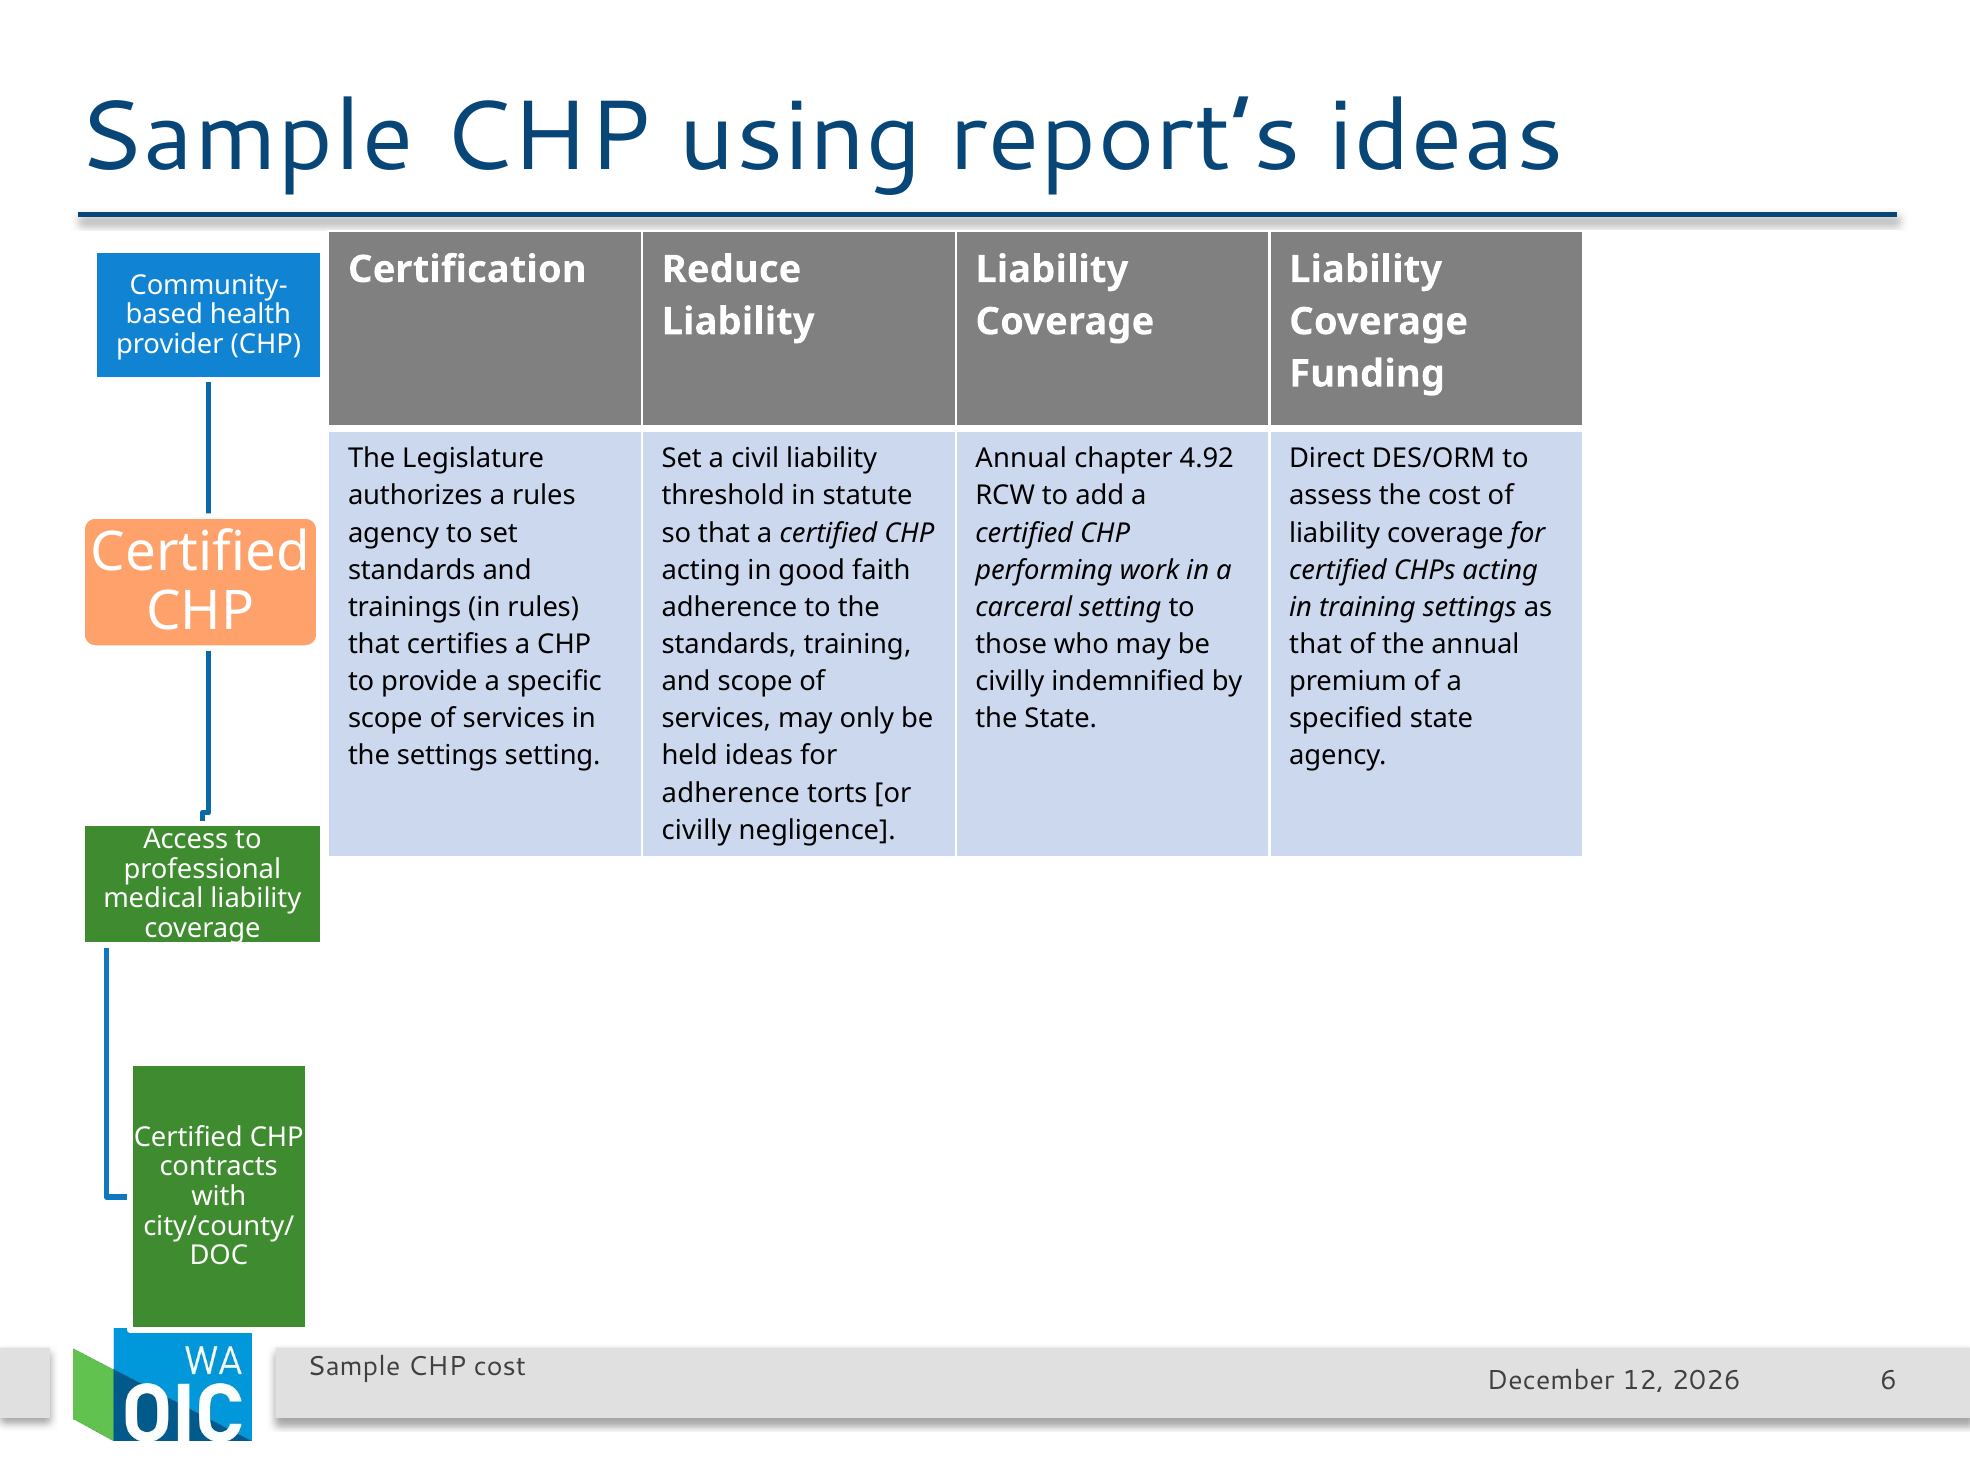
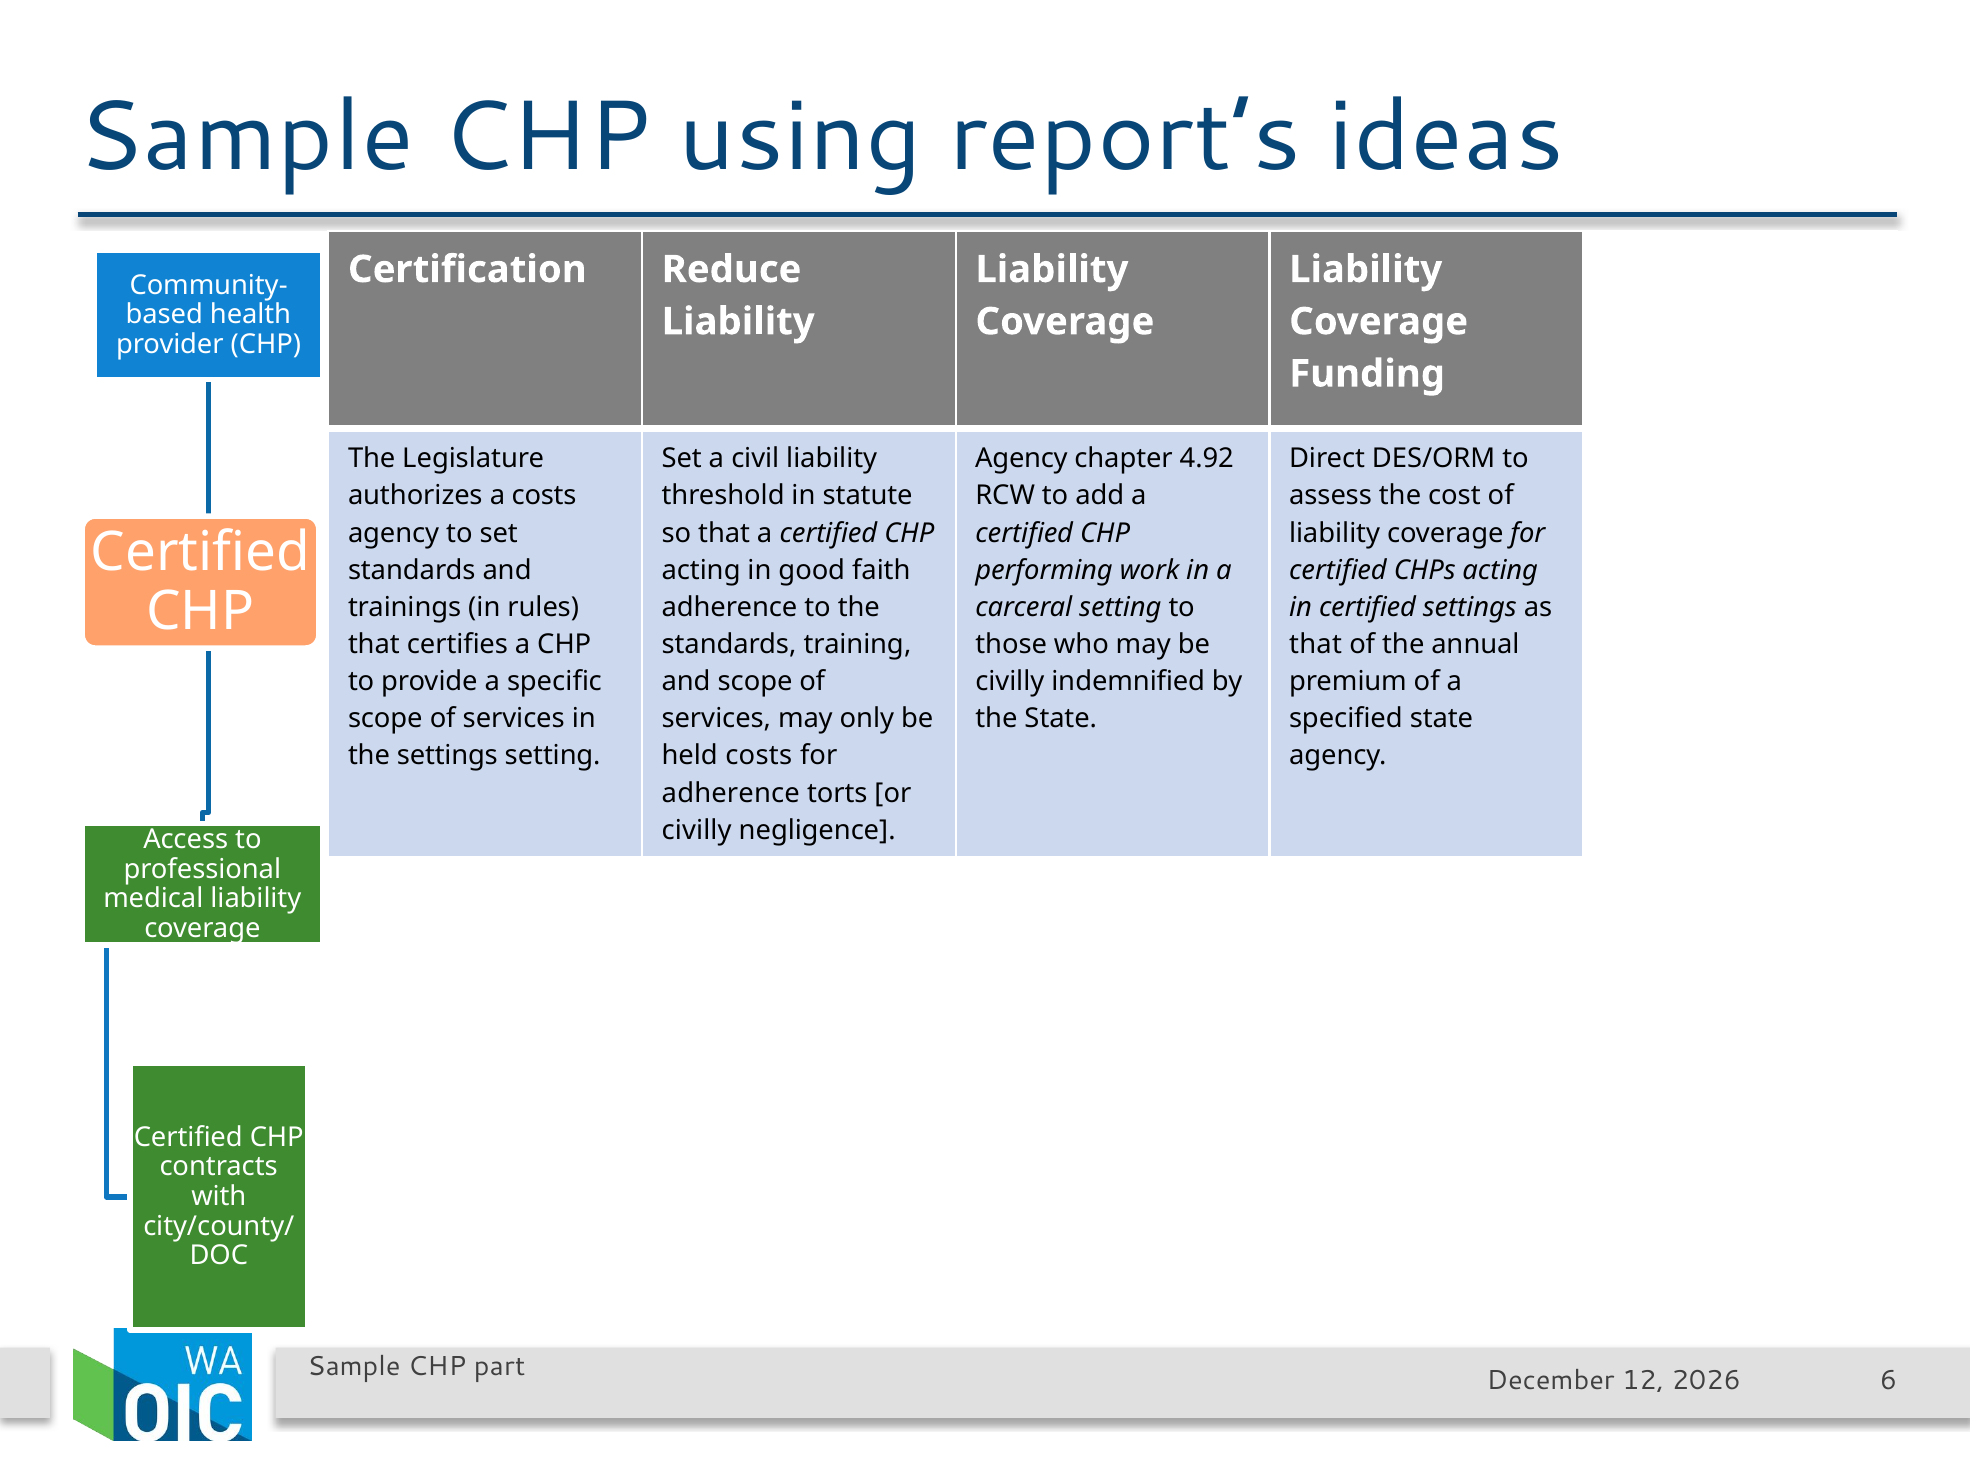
Annual at (1021, 459): Annual -> Agency
a rules: rules -> costs
in training: training -> certified
held ideas: ideas -> costs
CHP cost: cost -> part
